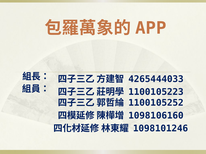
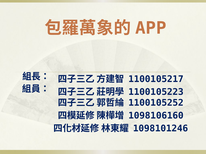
4265444033: 4265444033 -> 1100105217
